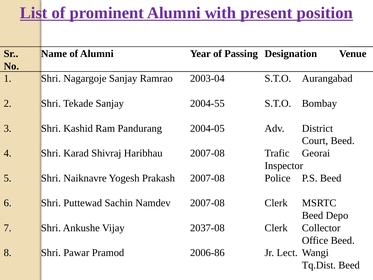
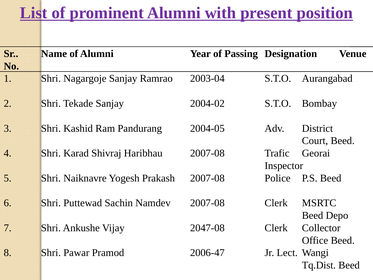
2004-55: 2004-55 -> 2004-02
2037-08: 2037-08 -> 2047-08
2006-86: 2006-86 -> 2006-47
